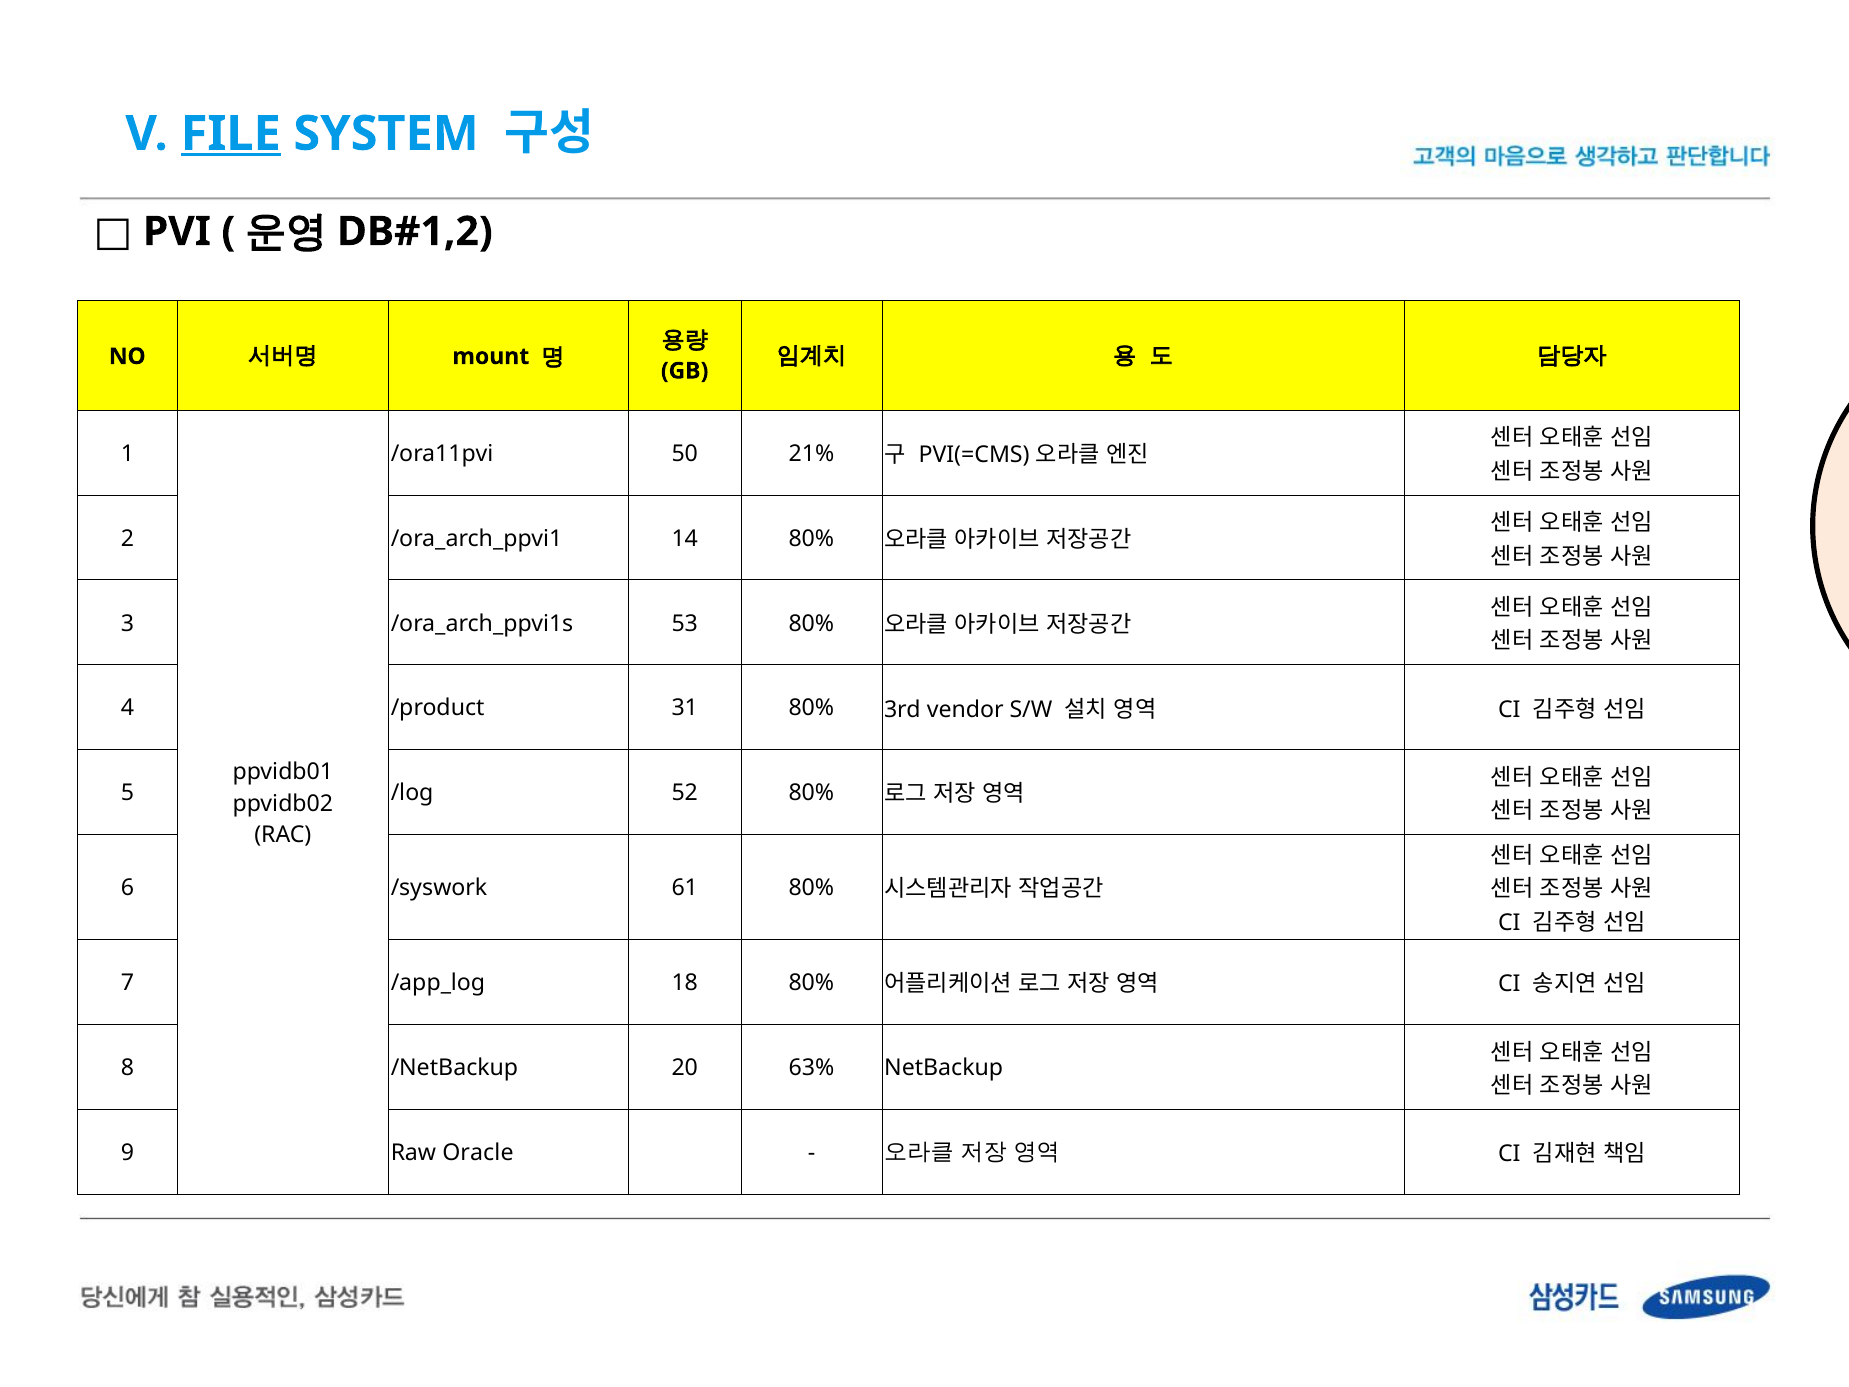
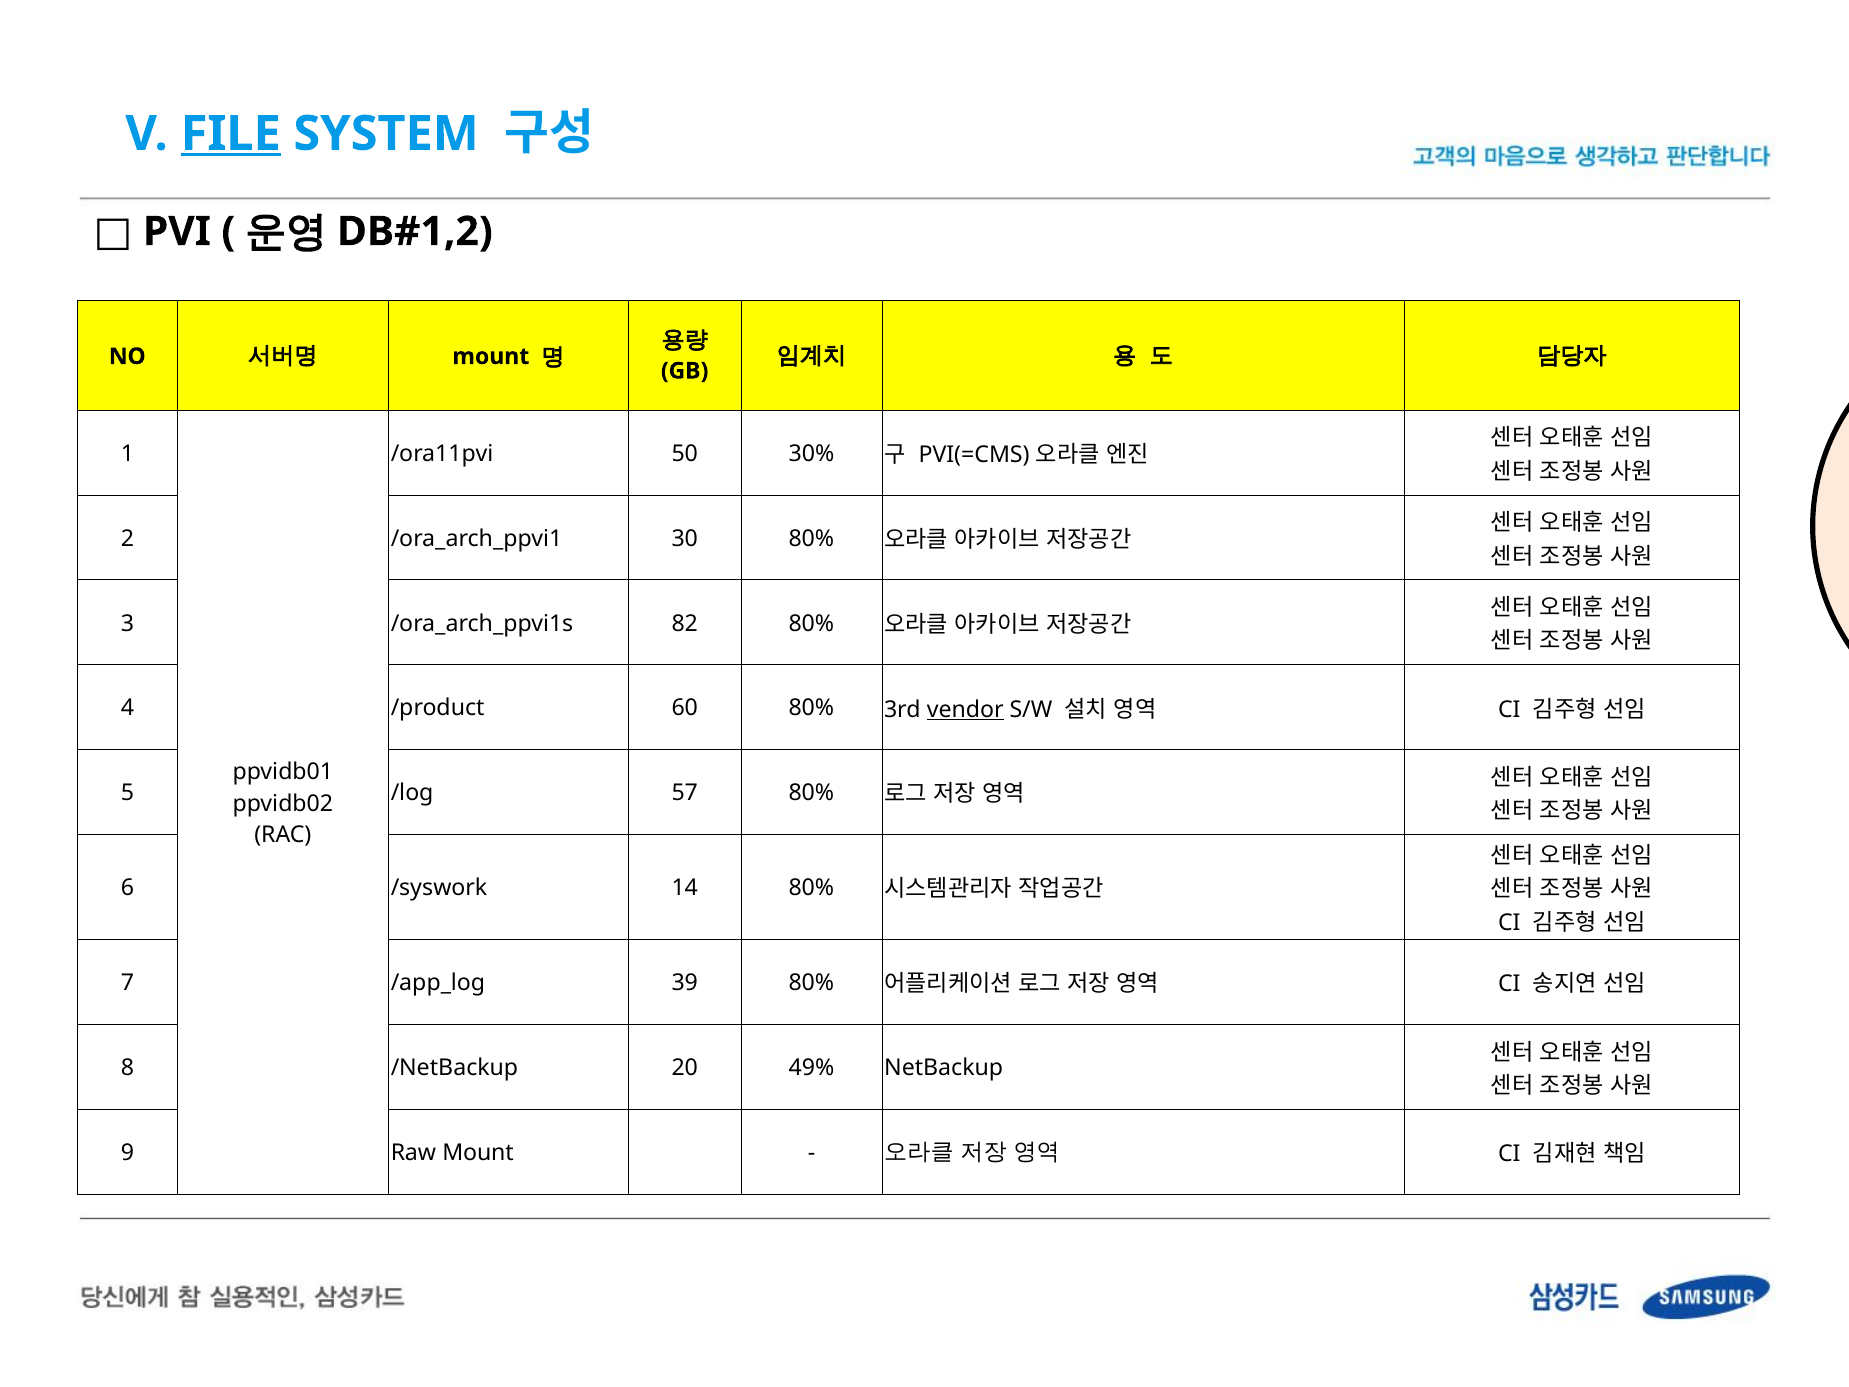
21%: 21% -> 30%
14: 14 -> 30
53: 53 -> 82
31: 31 -> 60
vendor underline: none -> present
52: 52 -> 57
61: 61 -> 14
18: 18 -> 39
63%: 63% -> 49%
Raw Oracle: Oracle -> Mount
